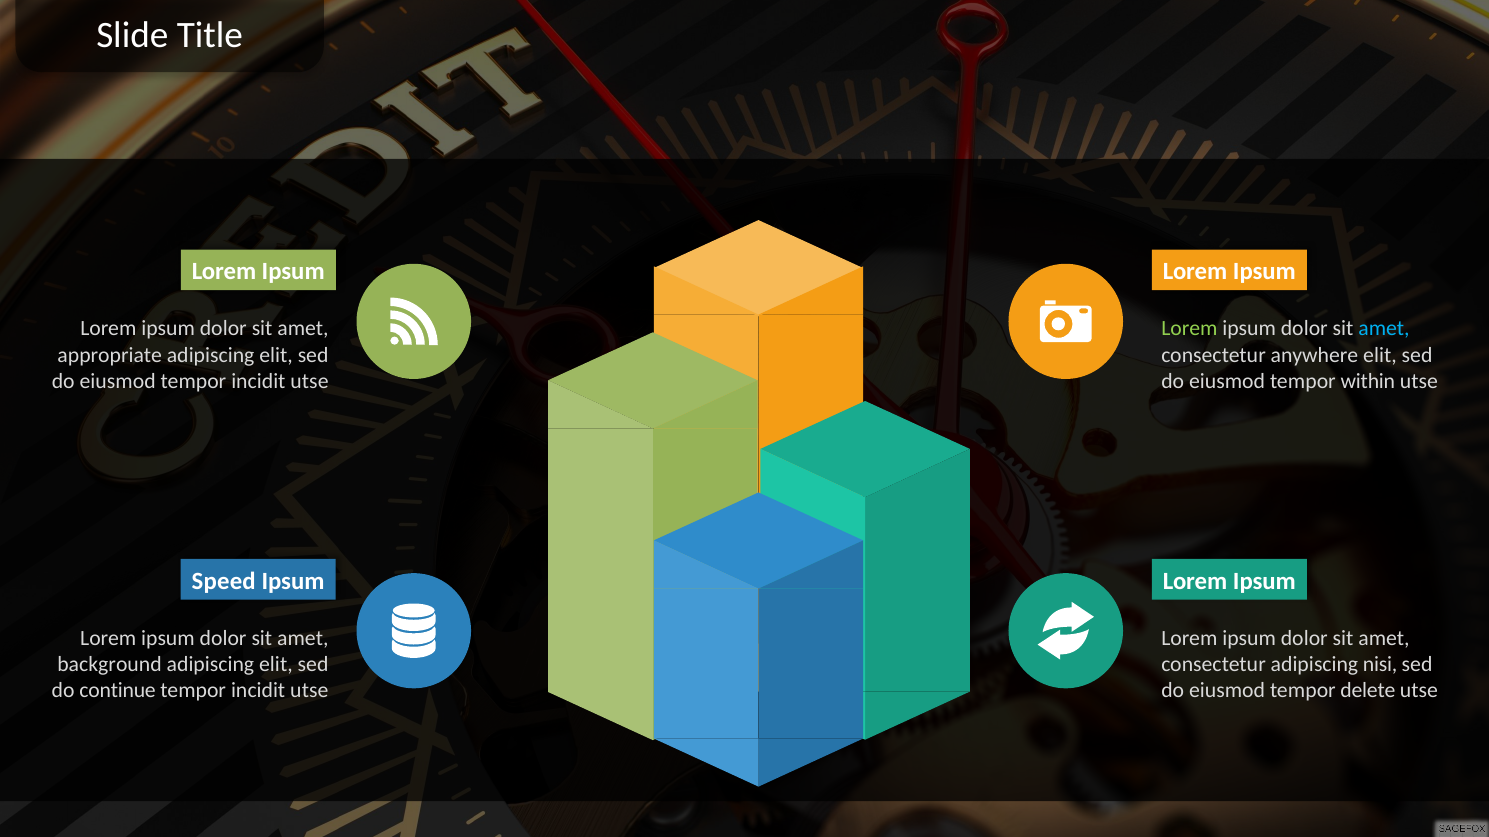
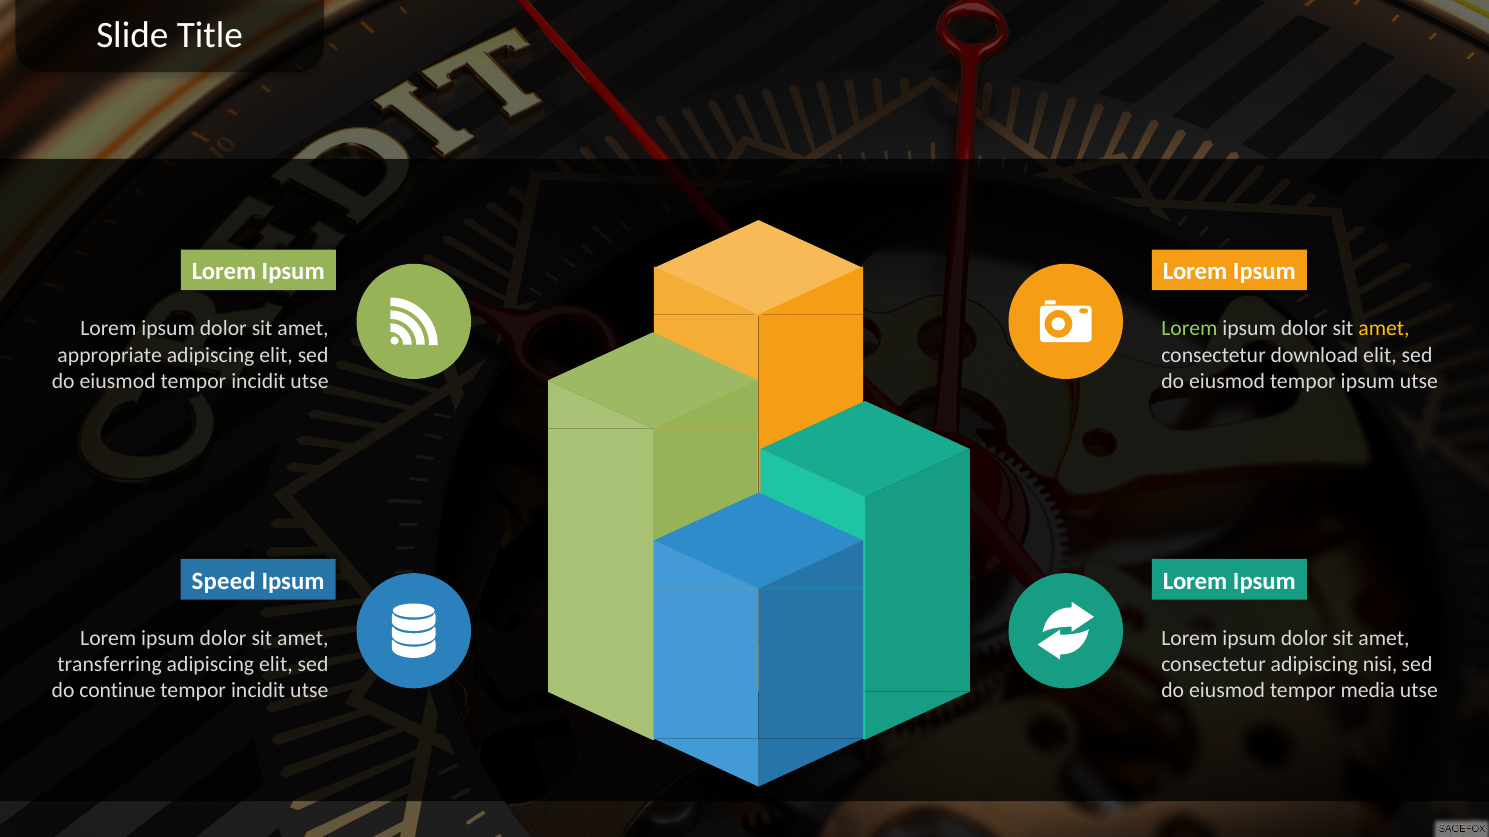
amet at (1384, 329) colour: light blue -> yellow
anywhere: anywhere -> download
tempor within: within -> ipsum
background: background -> transferring
delete: delete -> media
